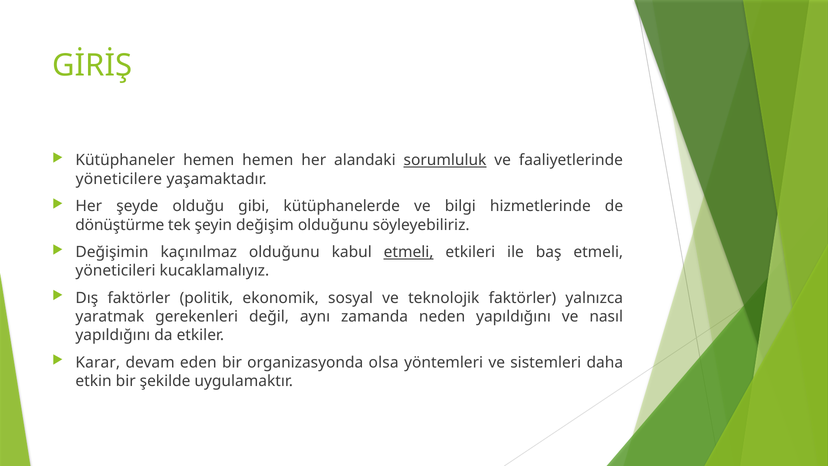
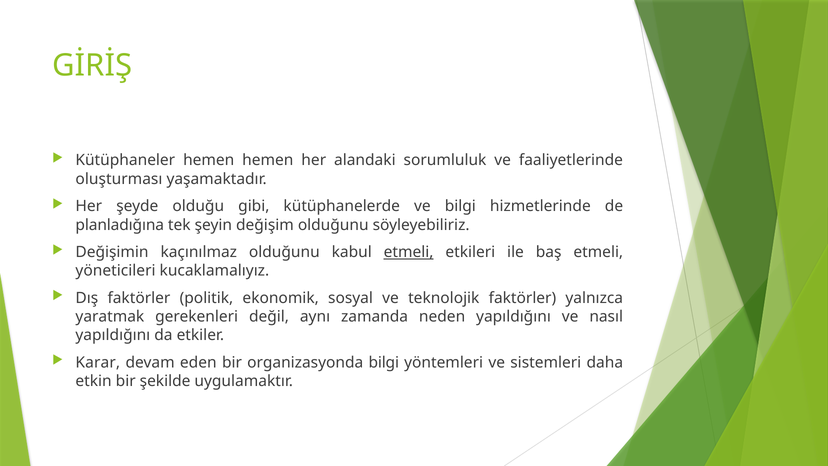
sorumluluk underline: present -> none
yöneticilere: yöneticilere -> oluşturması
dönüştürme: dönüştürme -> planladığına
organizasyonda olsa: olsa -> bilgi
